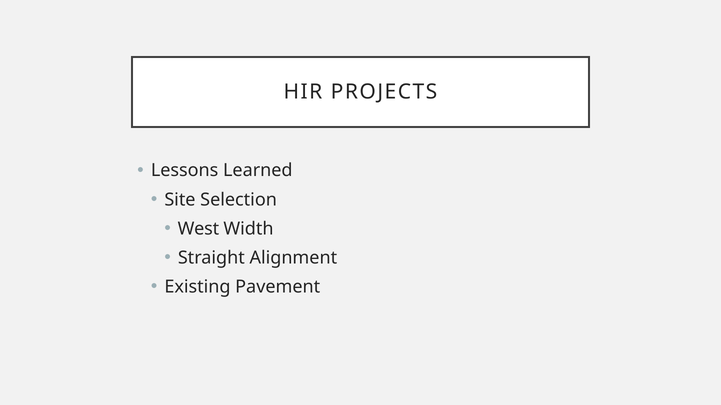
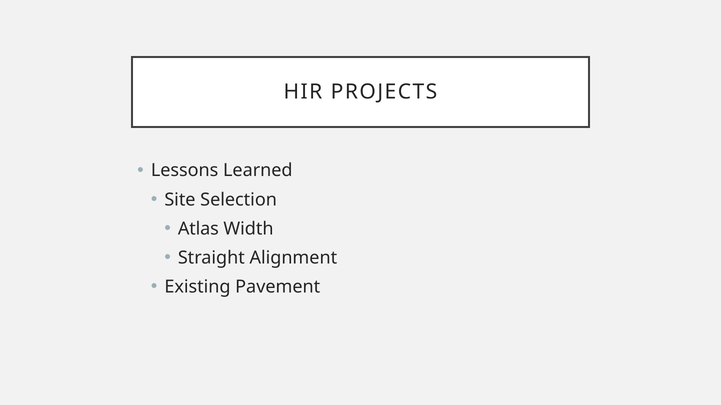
West: West -> Atlas
